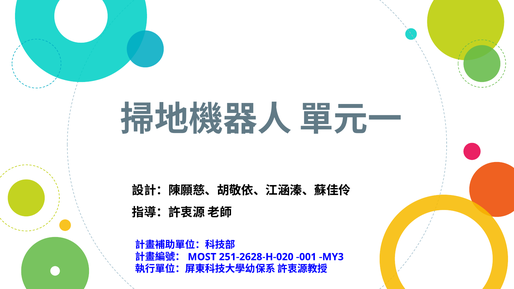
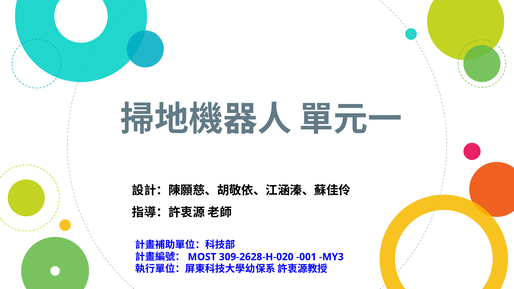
251-2628-H-020: 251-2628-H-020 -> 309-2628-H-020
